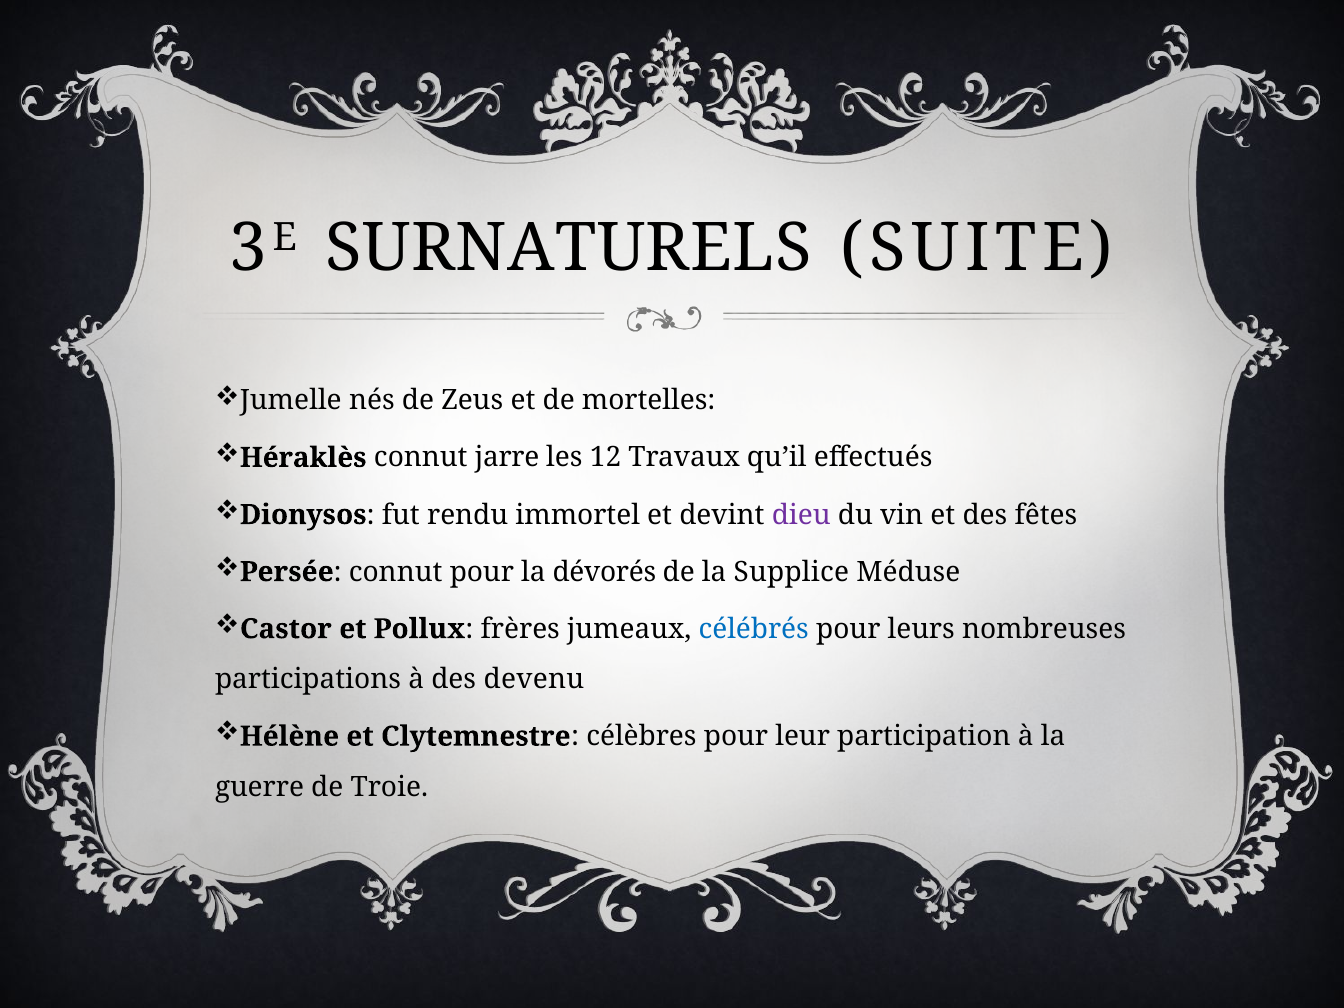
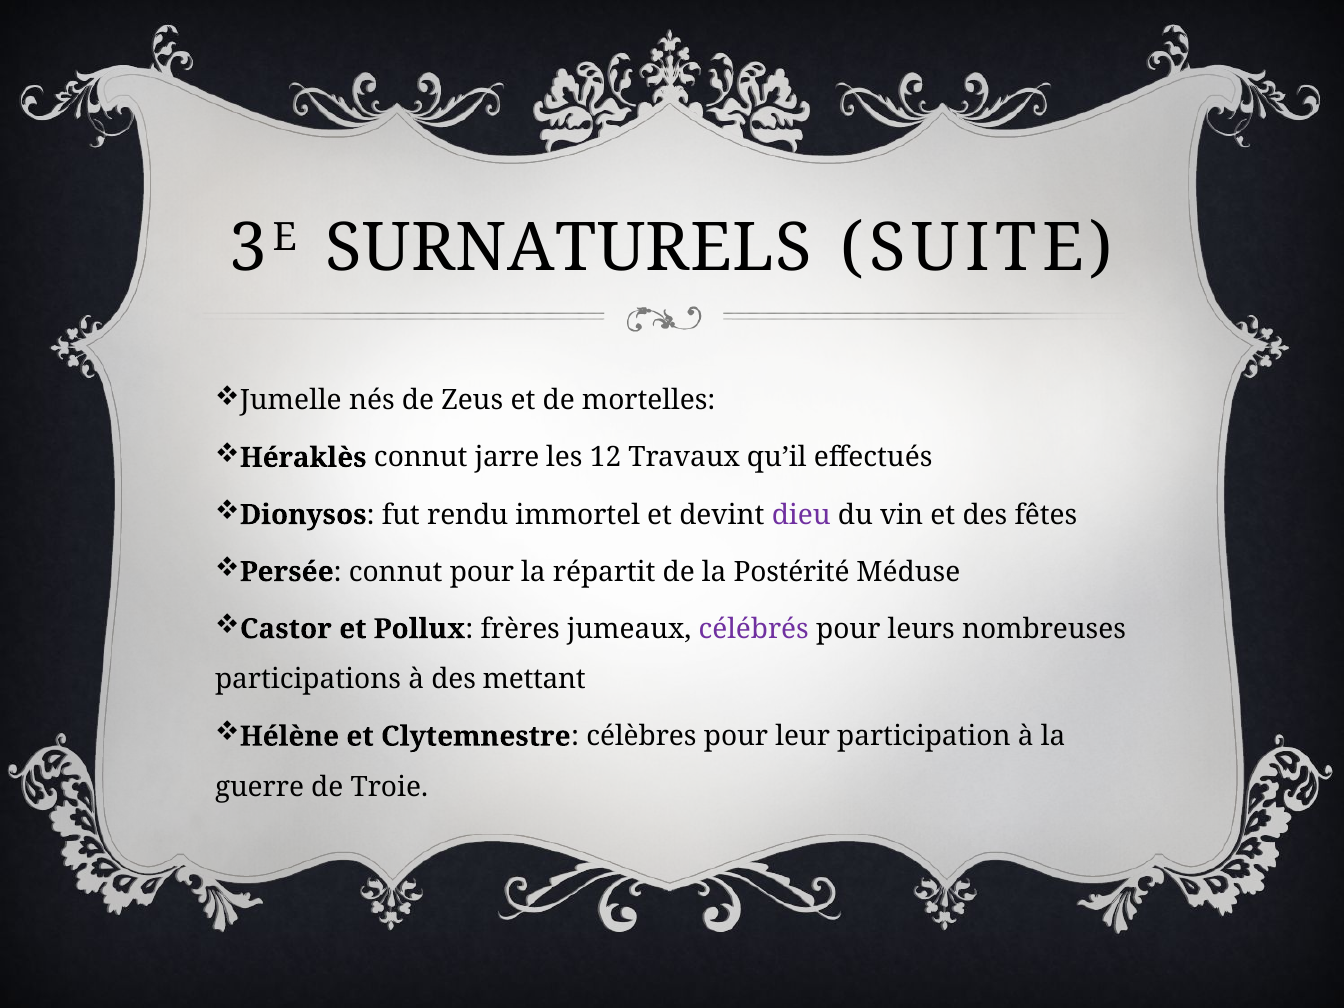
dévorés: dévorés -> répartit
Supplice: Supplice -> Postérité
célébrés colour: blue -> purple
devenu: devenu -> mettant
